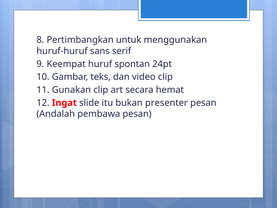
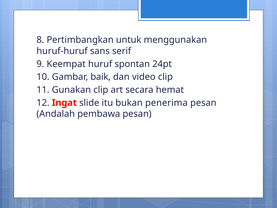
teks: teks -> baik
presenter: presenter -> penerima
